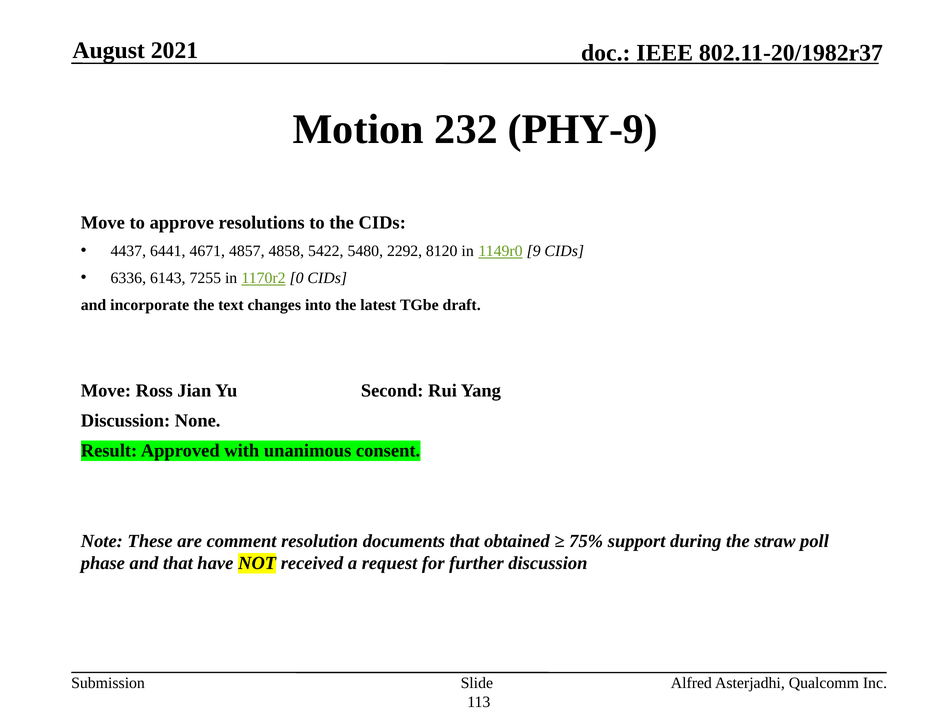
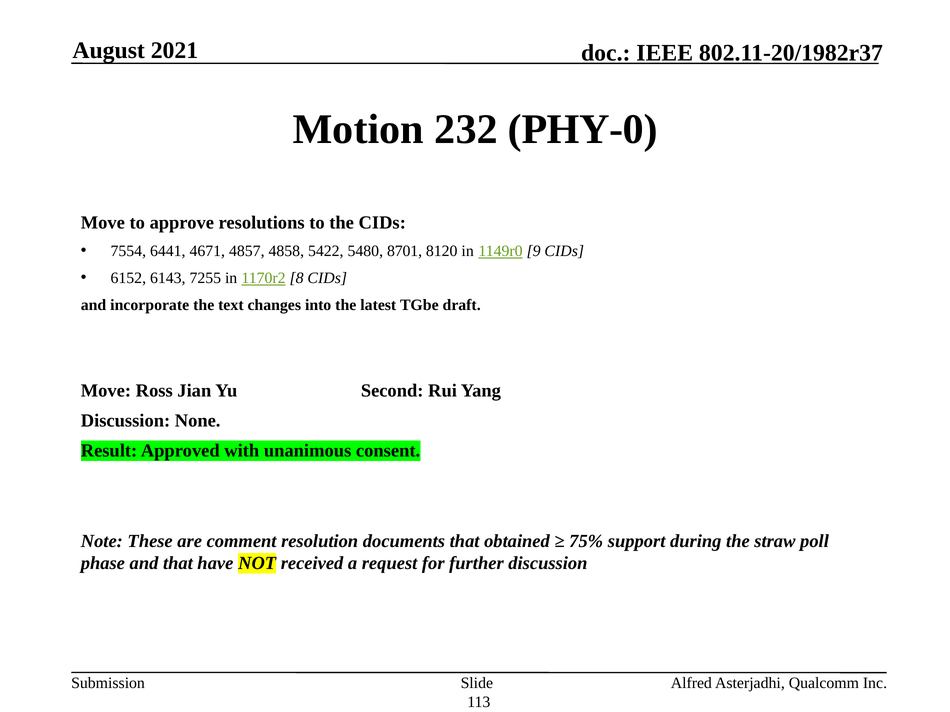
PHY-9: PHY-9 -> PHY-0
4437: 4437 -> 7554
2292: 2292 -> 8701
6336: 6336 -> 6152
0: 0 -> 8
